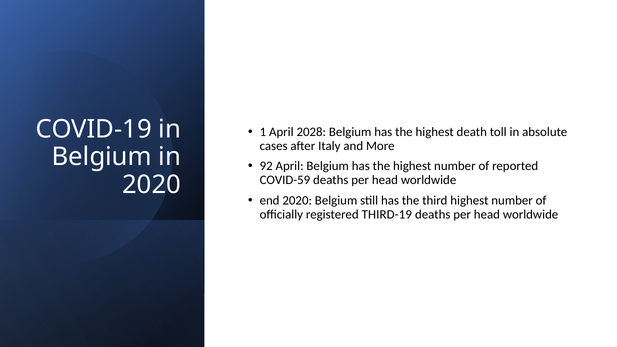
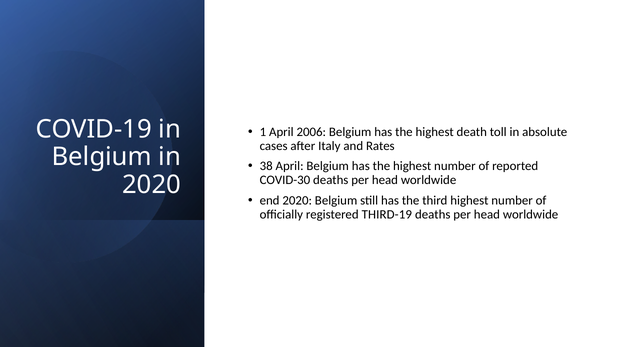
2028: 2028 -> 2006
More: More -> Rates
92: 92 -> 38
COVID-59: COVID-59 -> COVID-30
